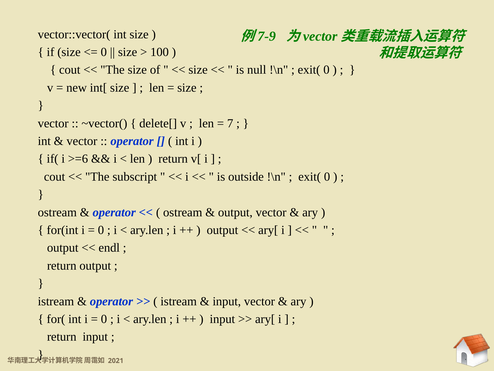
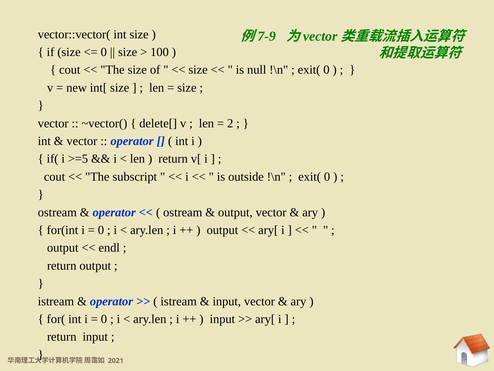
7: 7 -> 2
>=6: >=6 -> >=5
